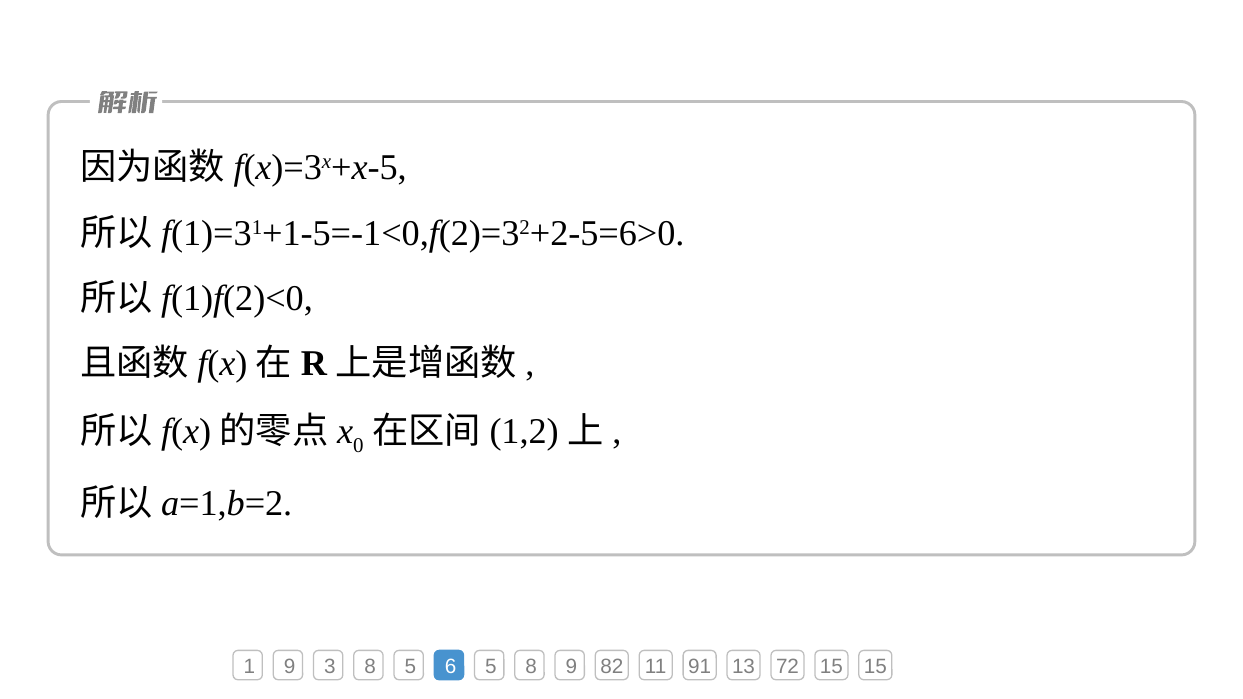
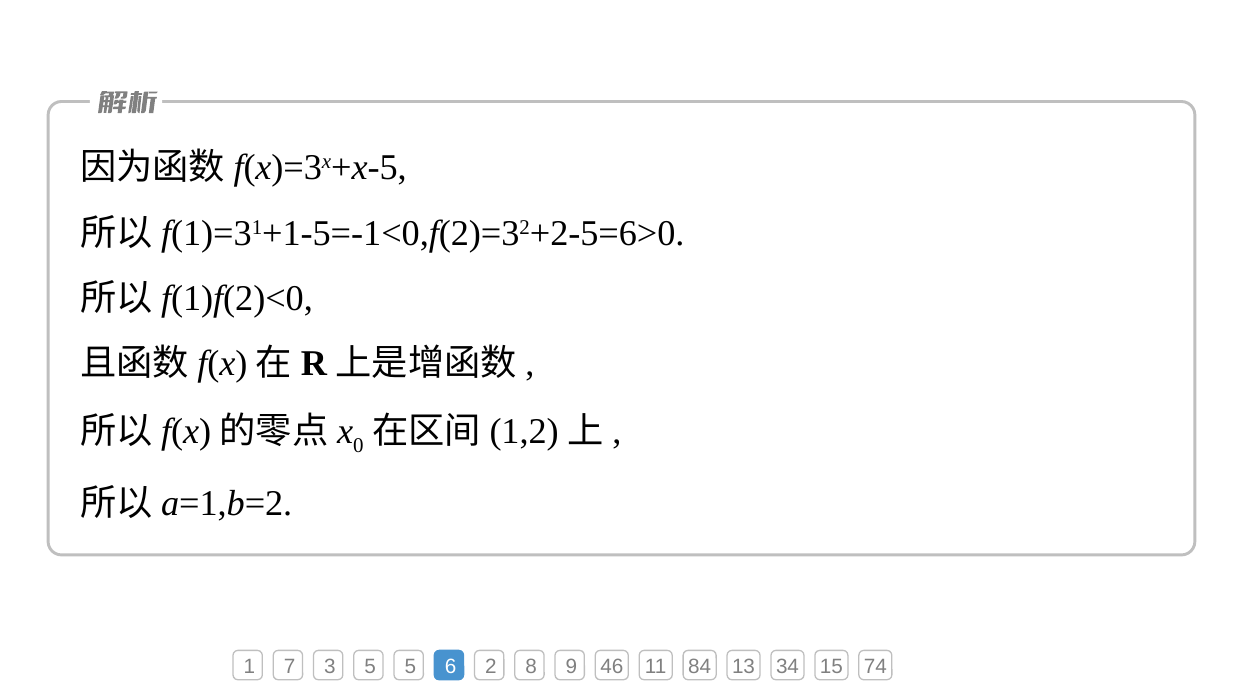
1 9: 9 -> 7
3 8: 8 -> 5
6 5: 5 -> 2
82: 82 -> 46
91: 91 -> 84
72: 72 -> 34
15 15: 15 -> 74
